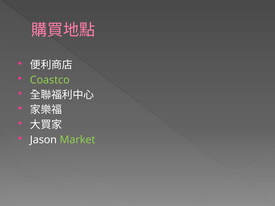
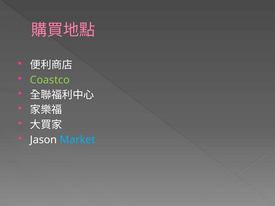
Market colour: light green -> light blue
